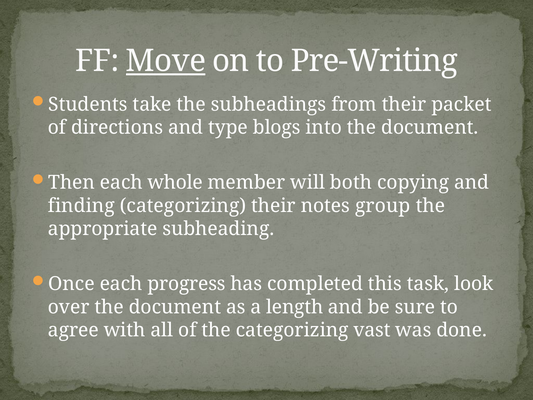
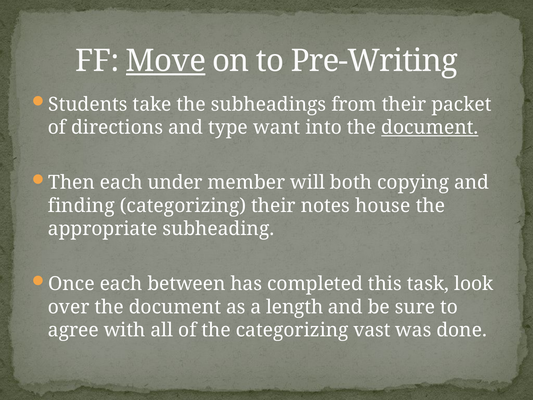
blogs: blogs -> want
document at (430, 127) underline: none -> present
whole: whole -> under
group: group -> house
progress: progress -> between
